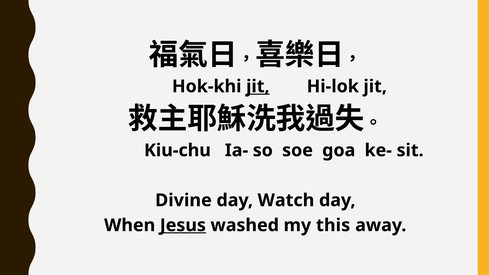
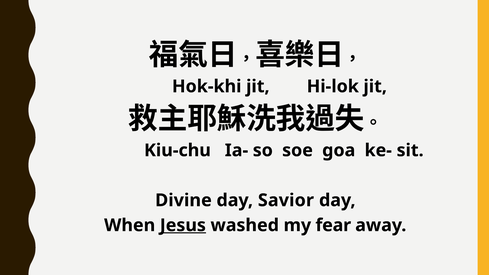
jit at (258, 86) underline: present -> none
Watch: Watch -> Savior
this: this -> fear
